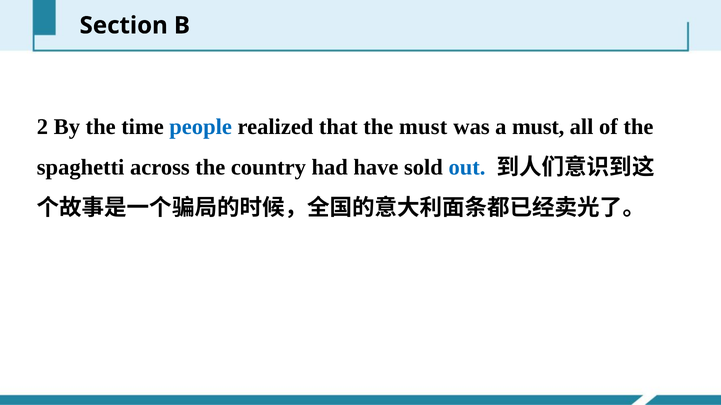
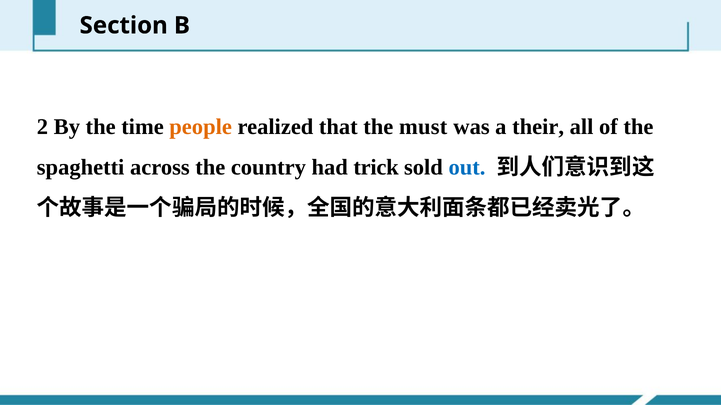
people colour: blue -> orange
a must: must -> their
have: have -> trick
